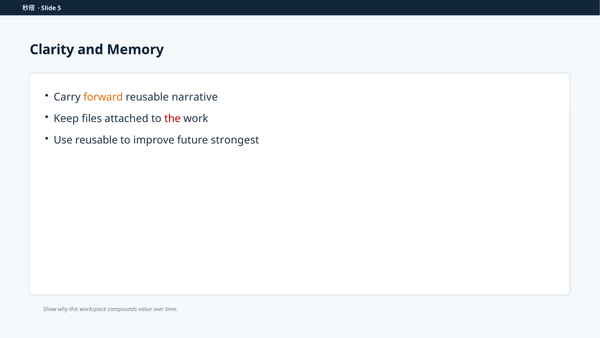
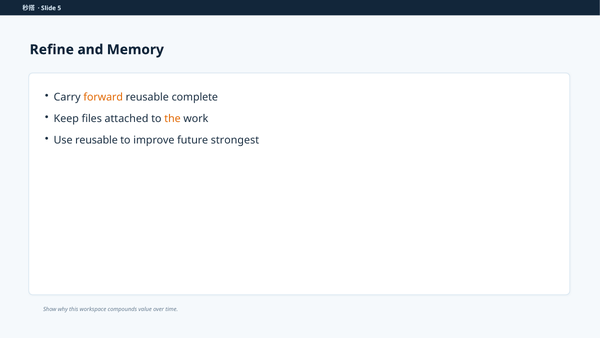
Clarity: Clarity -> Refine
narrative: narrative -> complete
the colour: red -> orange
